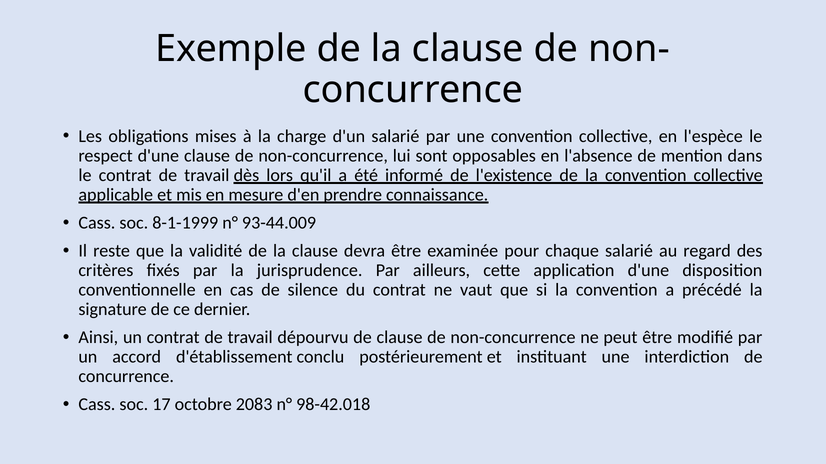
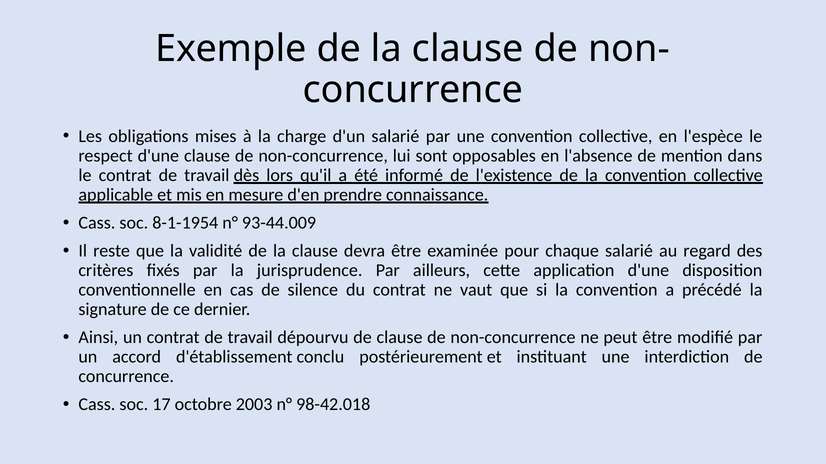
8-1-1999: 8-1-1999 -> 8-1-1954
2083: 2083 -> 2003
